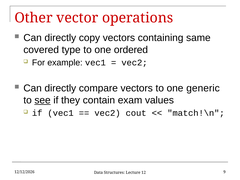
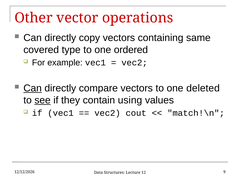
Can at (33, 88) underline: none -> present
generic: generic -> deleted
exam: exam -> using
